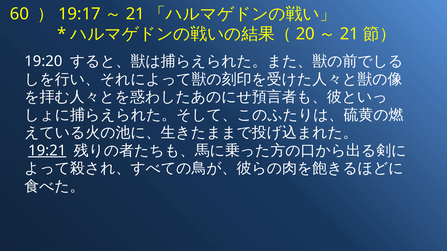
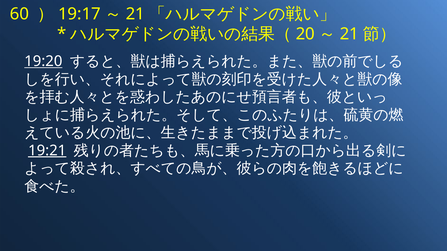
19:20 underline: none -> present
